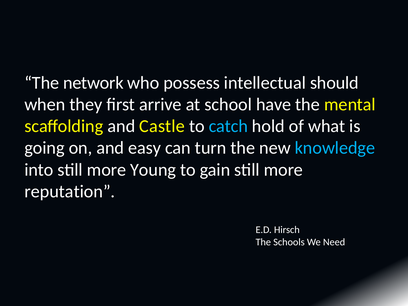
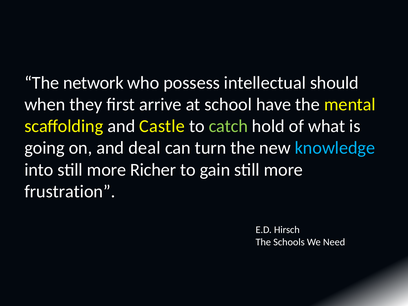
catch colour: light blue -> light green
easy: easy -> deal
Young: Young -> Richer
reputation: reputation -> frustration
